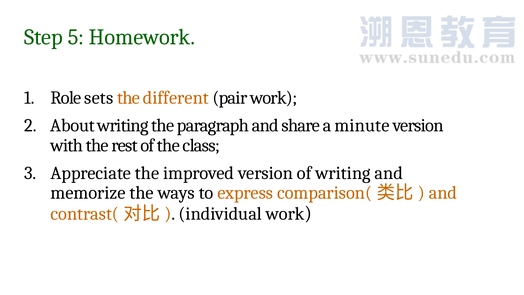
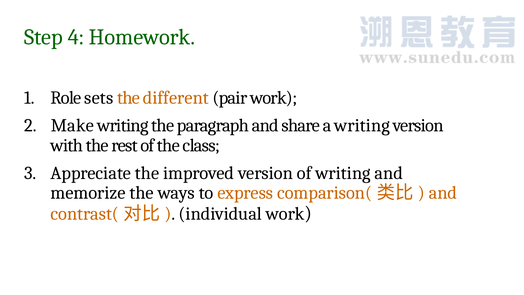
5: 5 -> 4
About: About -> Make
a minute: minute -> writing
